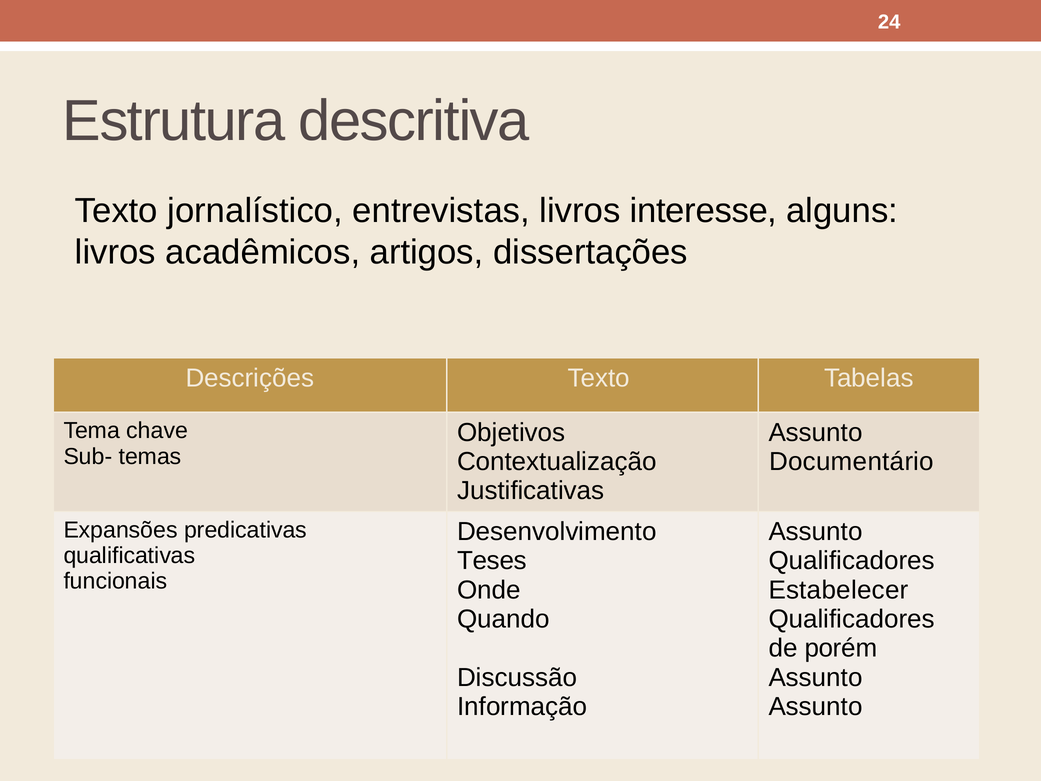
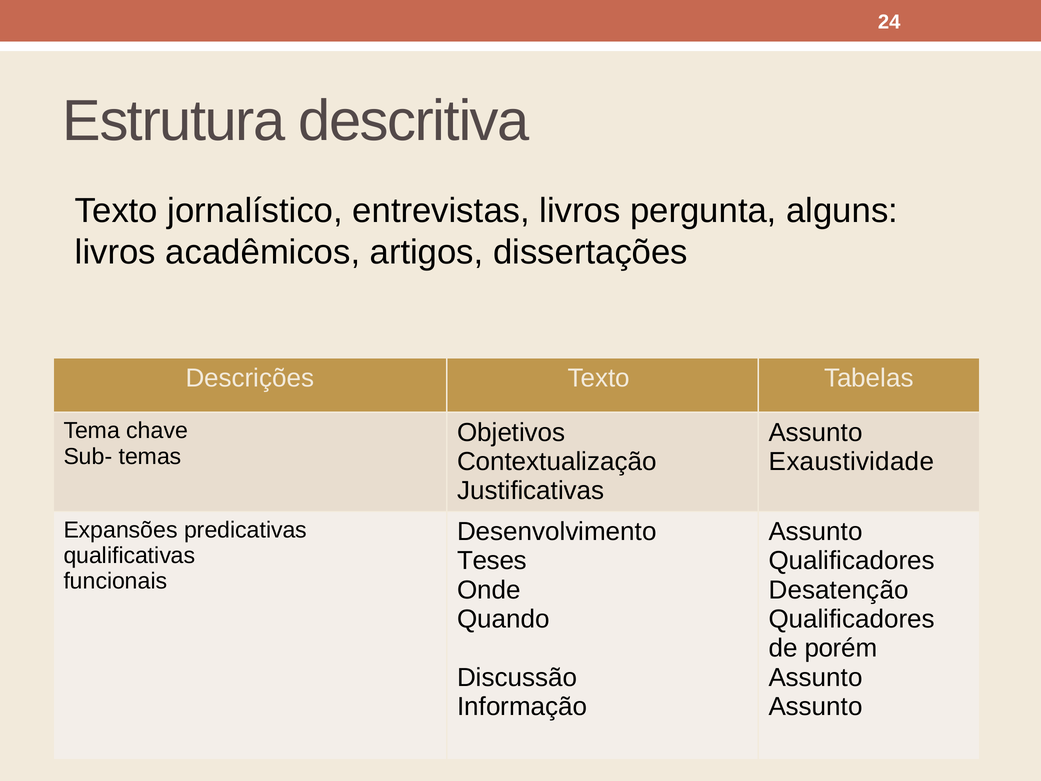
interesse: interesse -> pergunta
Documentário: Documentário -> Exaustividade
Estabelecer: Estabelecer -> Desatenção
